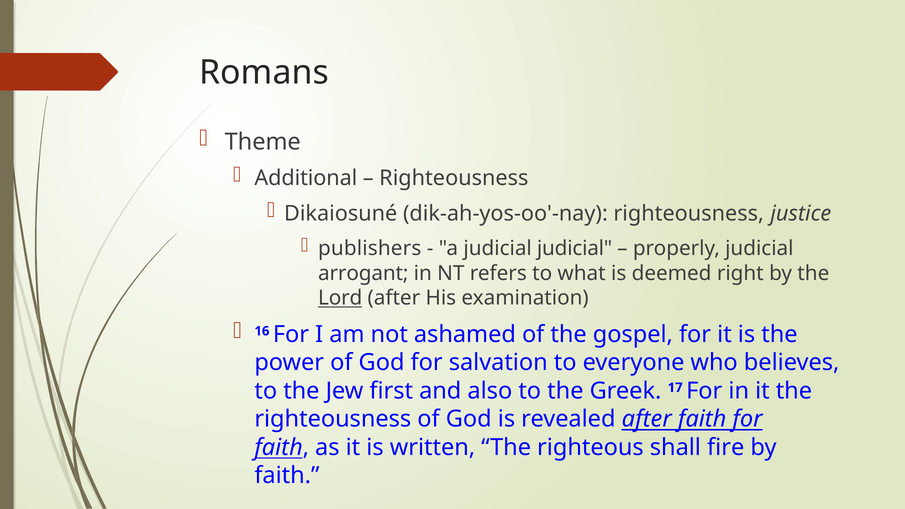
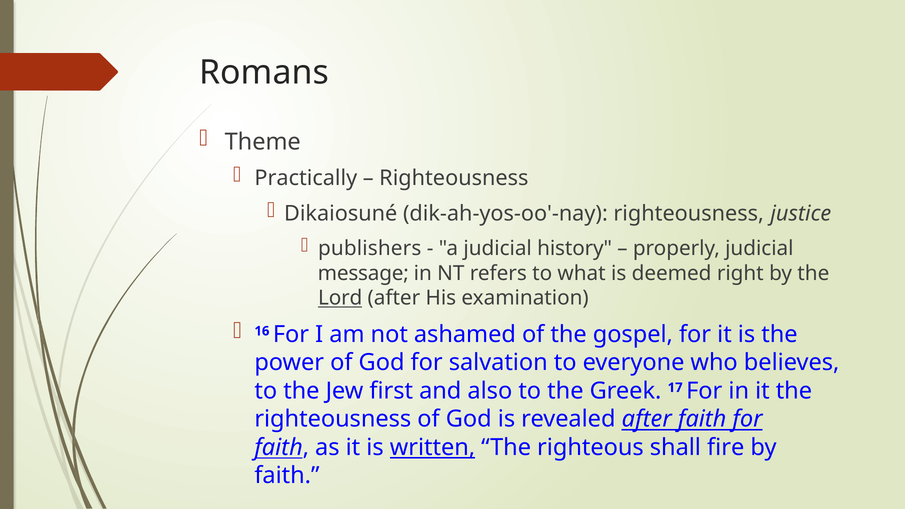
Additional: Additional -> Practically
judicial judicial: judicial -> history
arrogant: arrogant -> message
written underline: none -> present
